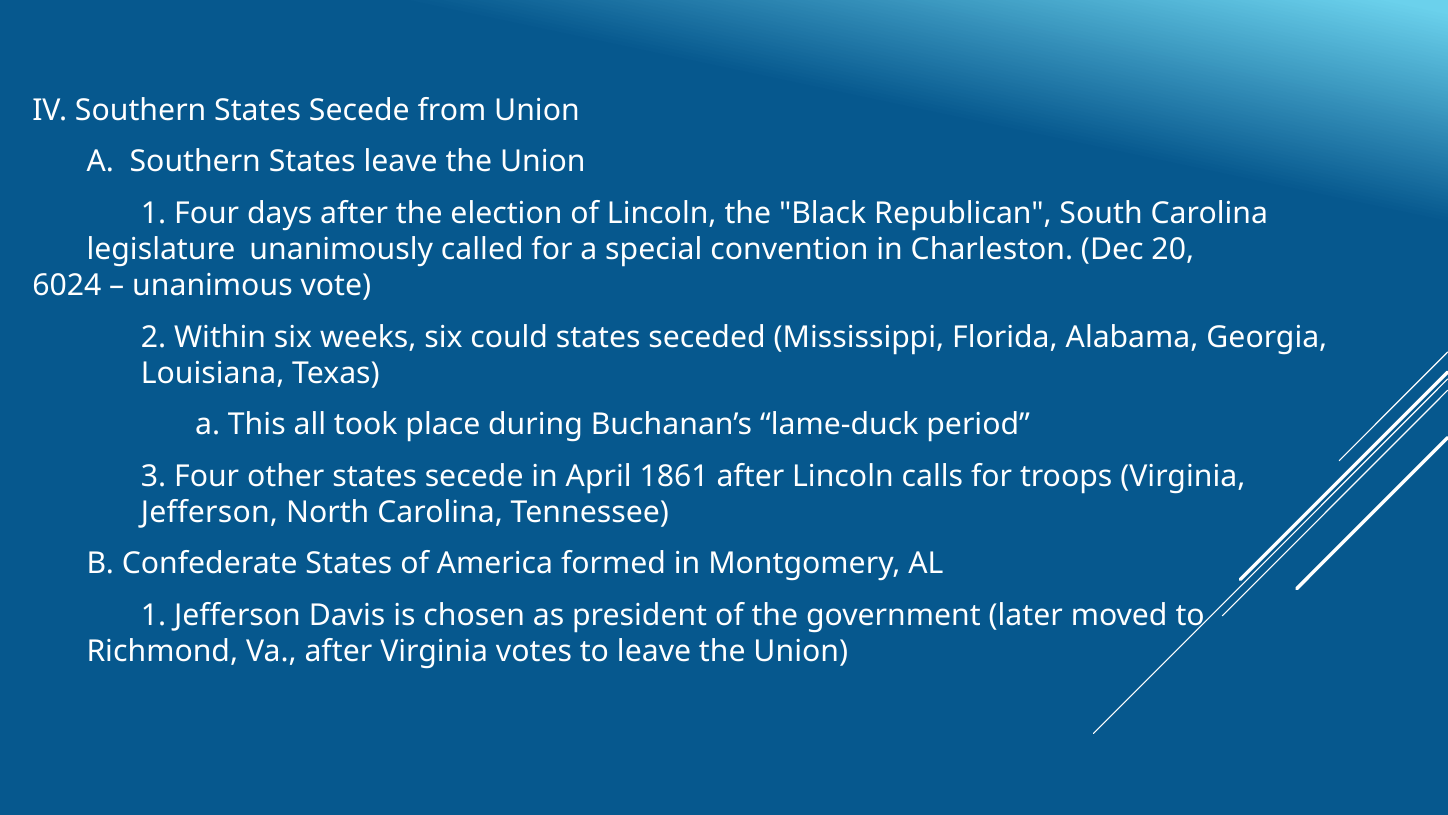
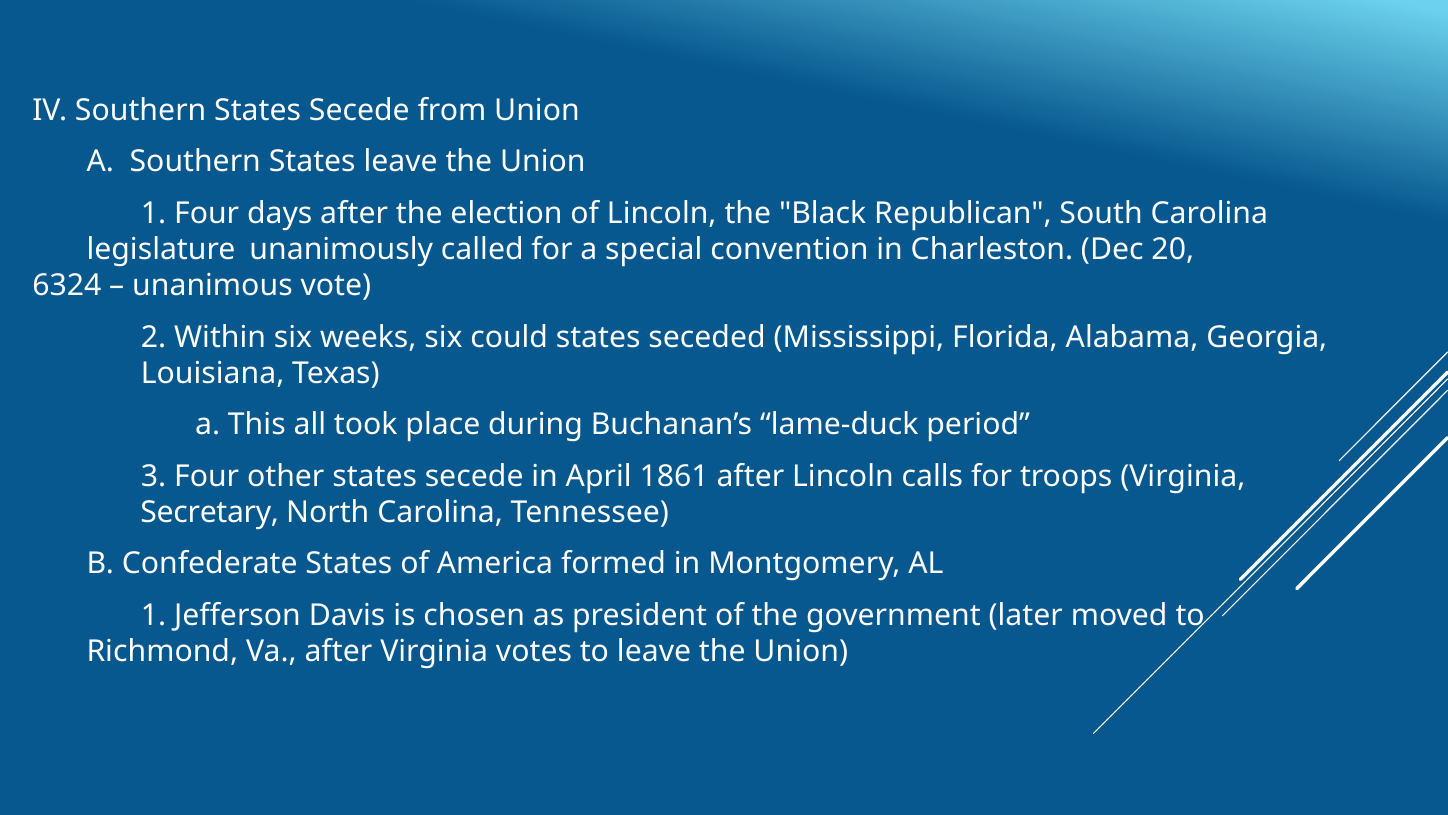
6024: 6024 -> 6324
Jefferson at (209, 512): Jefferson -> Secretary
